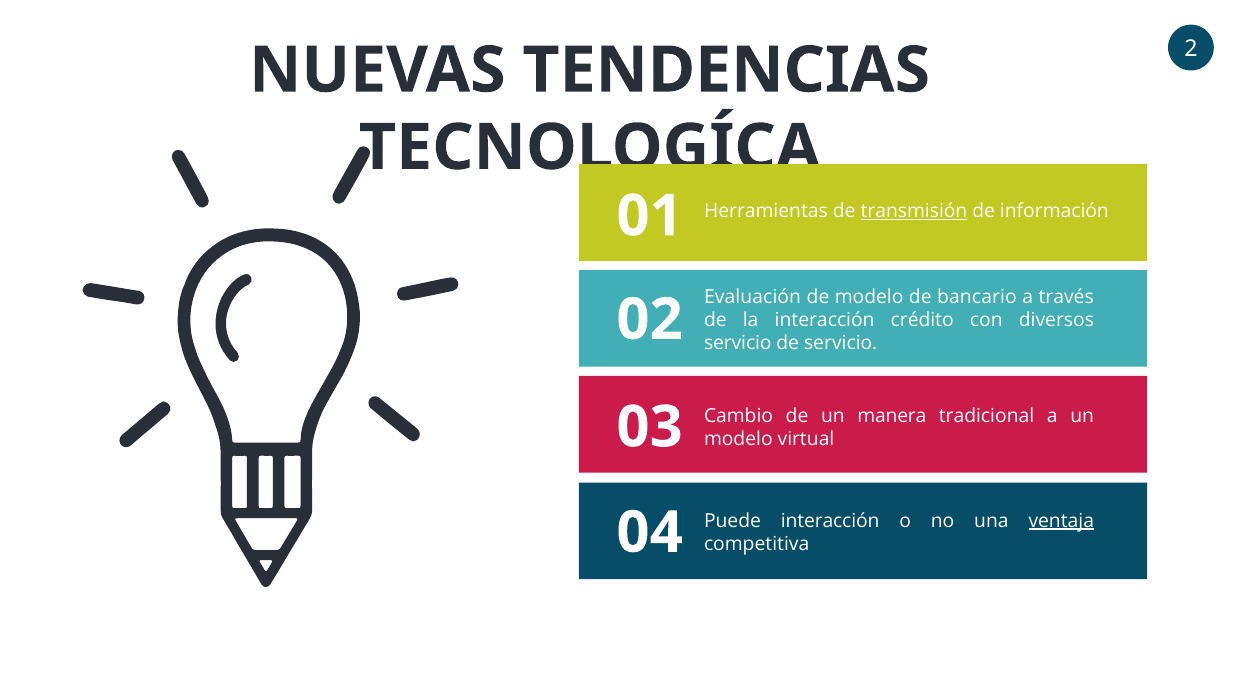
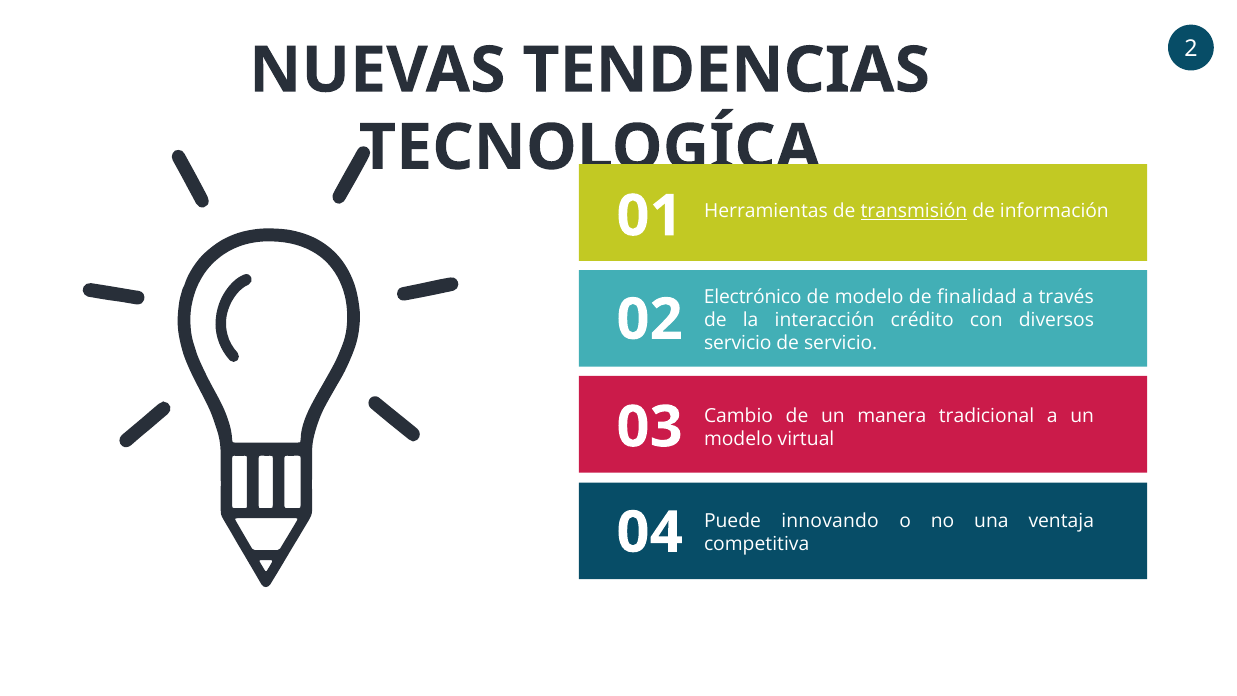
Evaluación: Evaluación -> Electrónico
bancario: bancario -> finalidad
Puede interacción: interacción -> innovando
ventaja underline: present -> none
